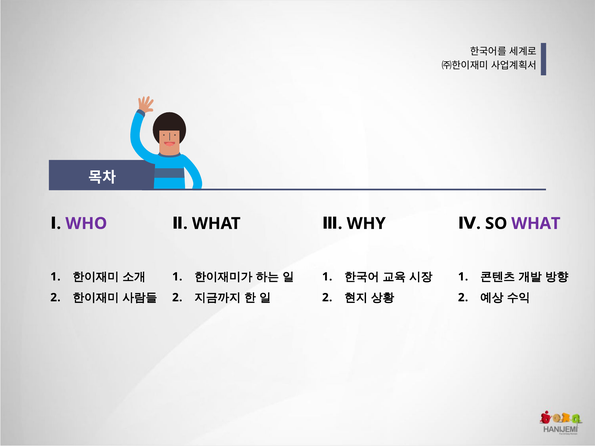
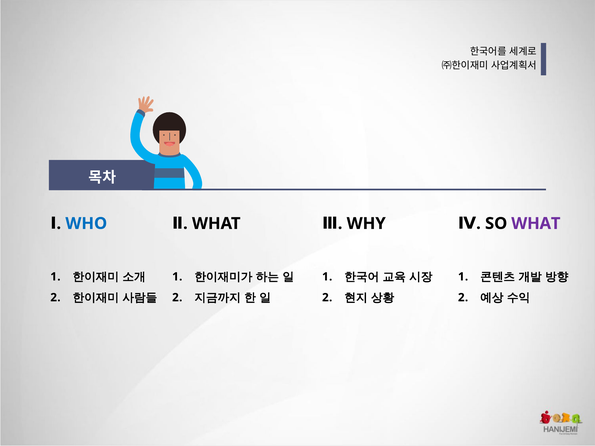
WHO colour: purple -> blue
